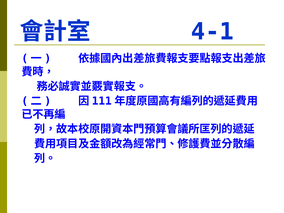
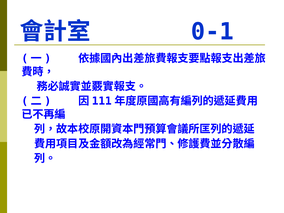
4-1: 4-1 -> 0-1
